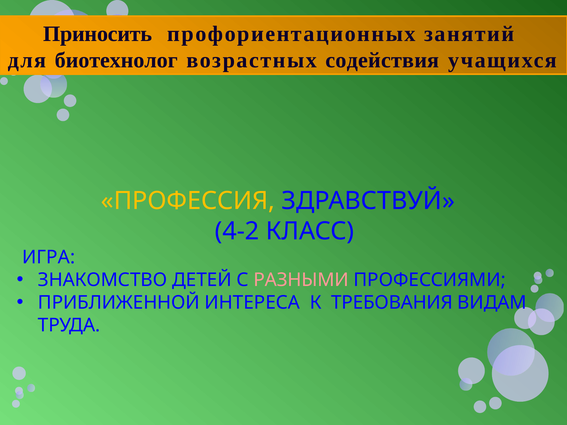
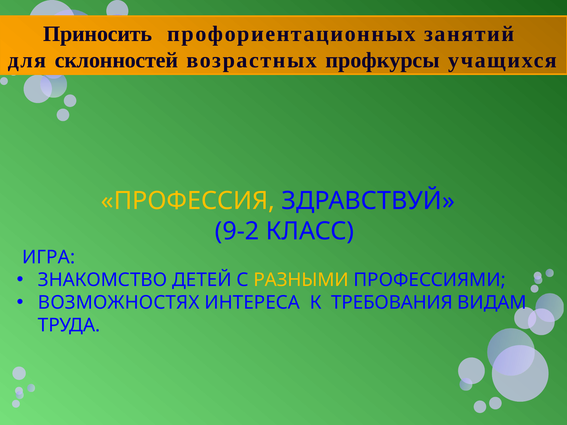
биотехнолог: биотехнолог -> склонностей
содействия: содействия -> профкурсы
4-2: 4-2 -> 9-2
РАЗНЫМИ colour: pink -> yellow
ПРИБЛИЖЕННОЙ: ПРИБЛИЖЕННОЙ -> ВОЗМОЖНОСТЯХ
